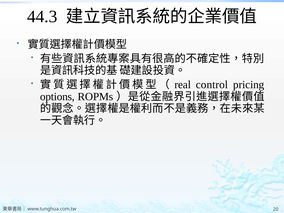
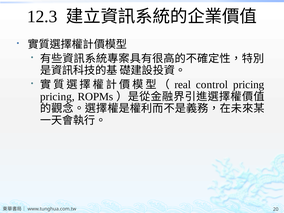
44.3: 44.3 -> 12.3
options at (57, 97): options -> pricing
